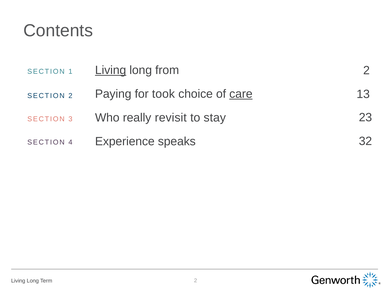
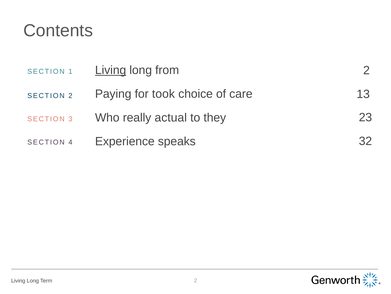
care underline: present -> none
revisit: revisit -> actual
stay: stay -> they
